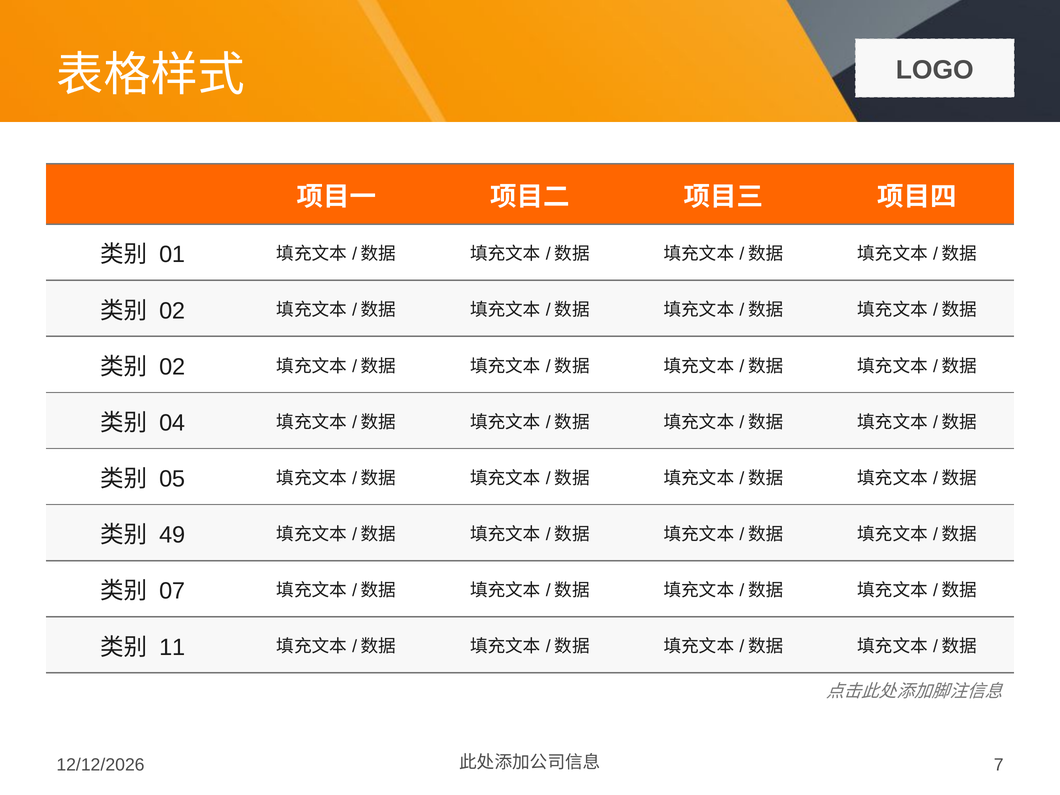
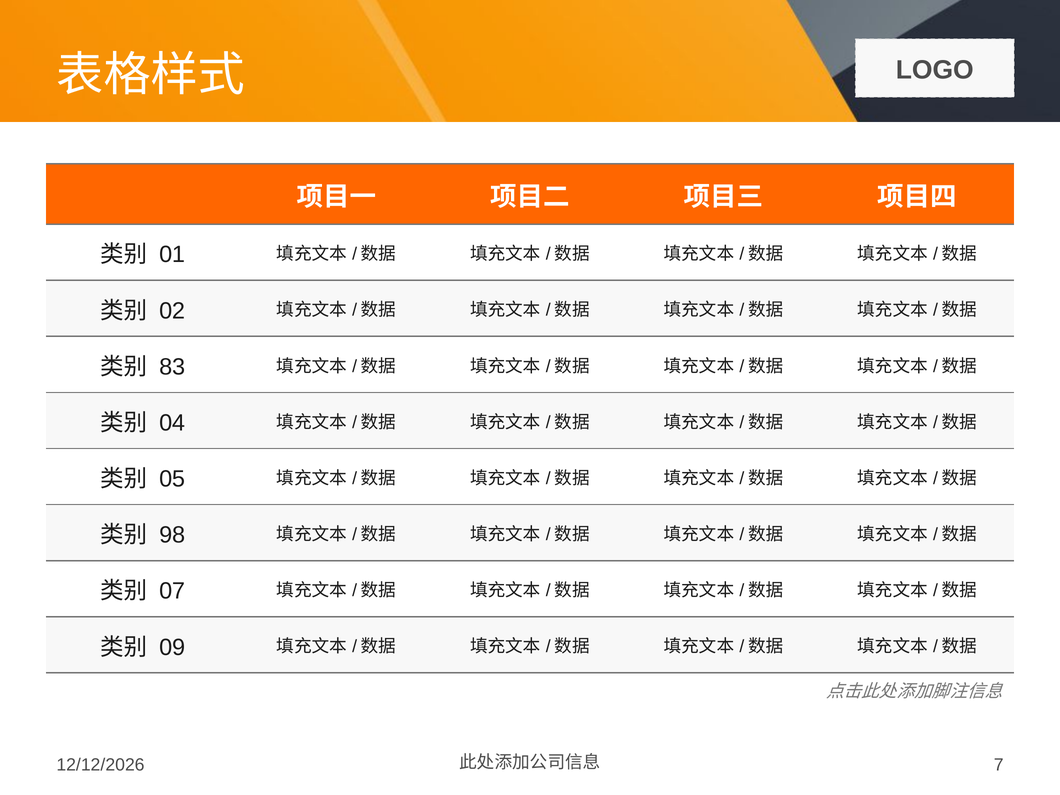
02 at (172, 367): 02 -> 83
49: 49 -> 98
11: 11 -> 09
